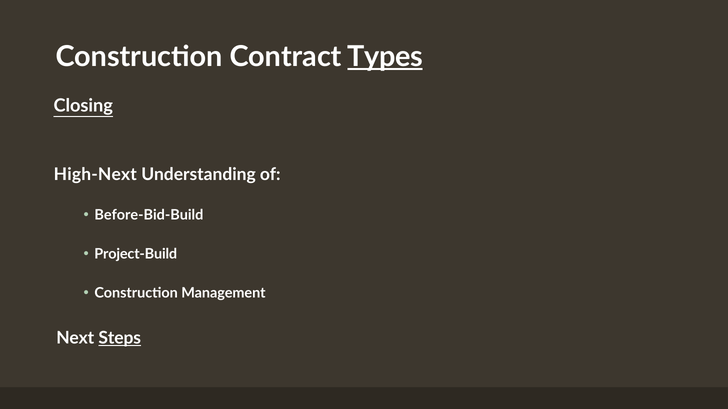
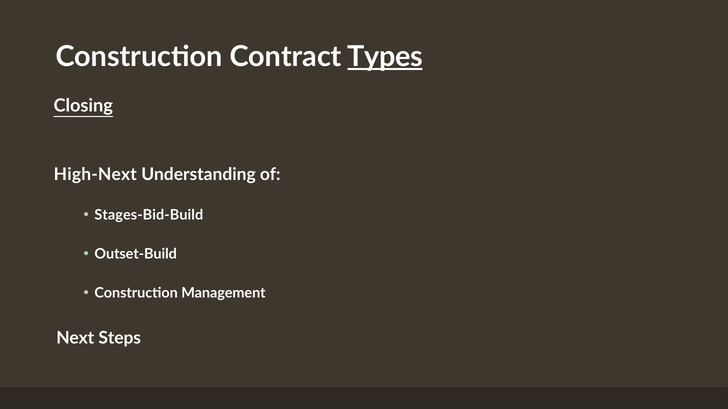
Before-Bid-Build: Before-Bid-Build -> Stages-Bid-Build
Project-Build: Project-Build -> Outset-Build
Steps underline: present -> none
